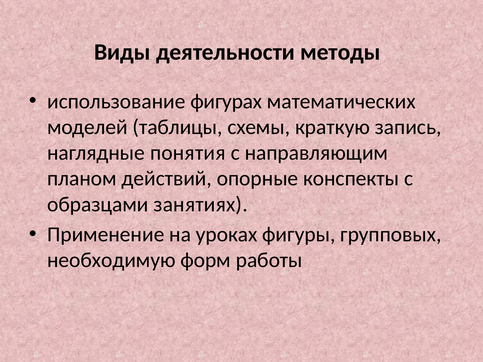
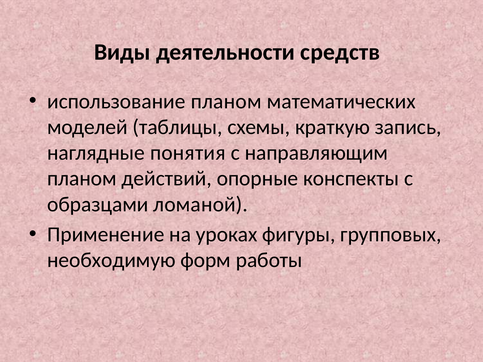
методы: методы -> средств
использование фигурах: фигурах -> планом
занятиях: занятиях -> ломаной
